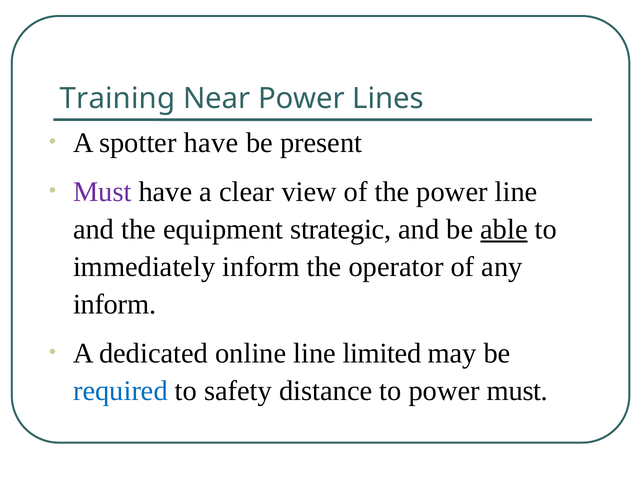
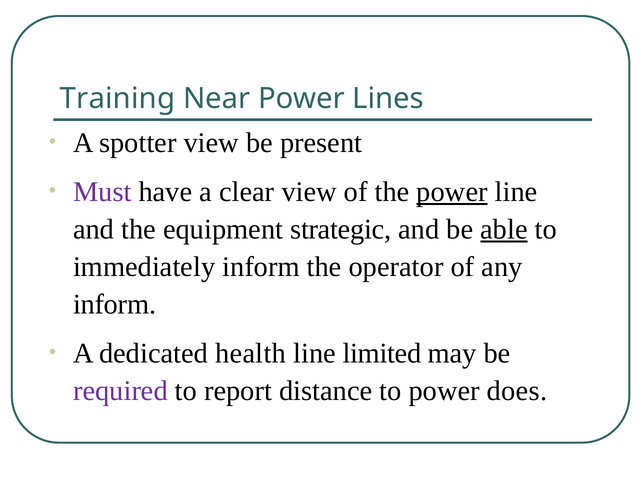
spotter have: have -> view
power at (452, 192) underline: none -> present
online: online -> health
required colour: blue -> purple
safety: safety -> report
power must: must -> does
